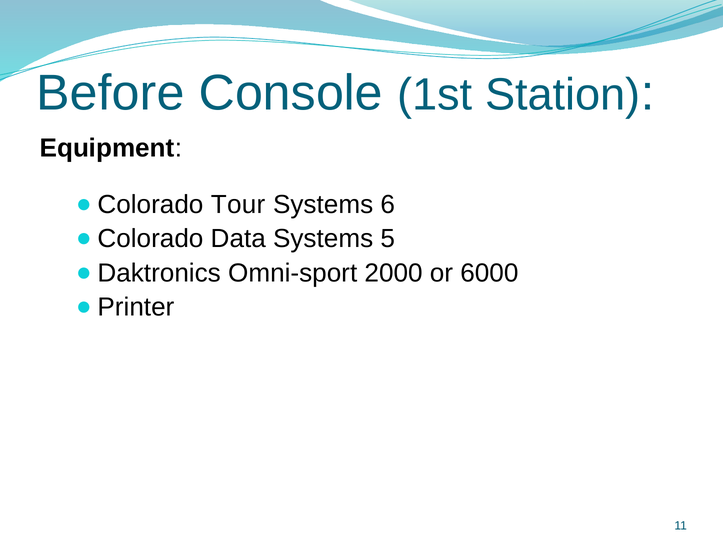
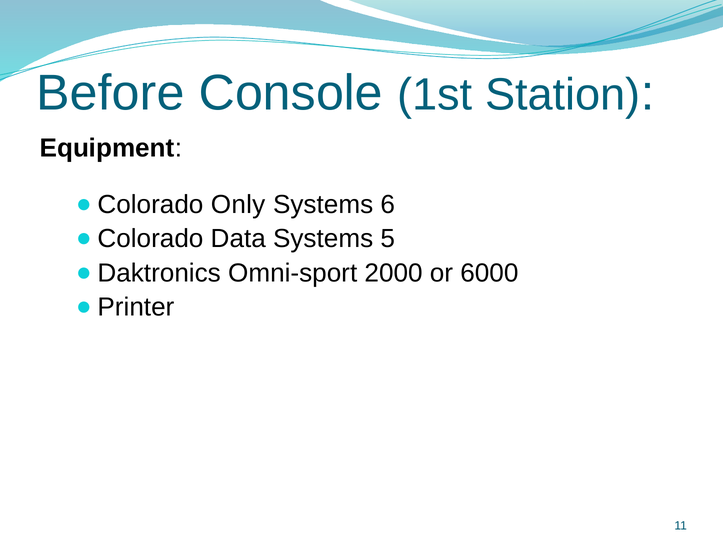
Tour: Tour -> Only
